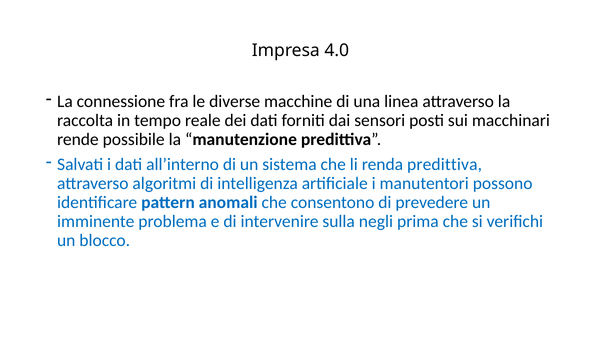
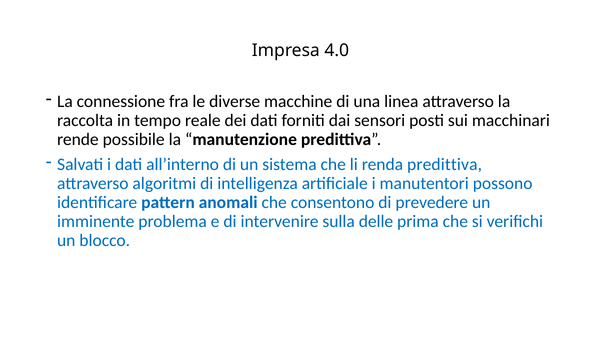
negli: negli -> delle
